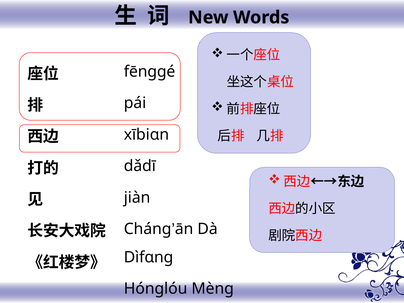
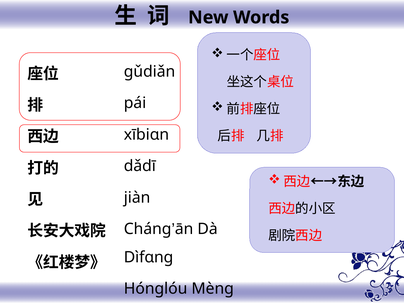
fēnggé: fēnggé -> gǔdiǎn
